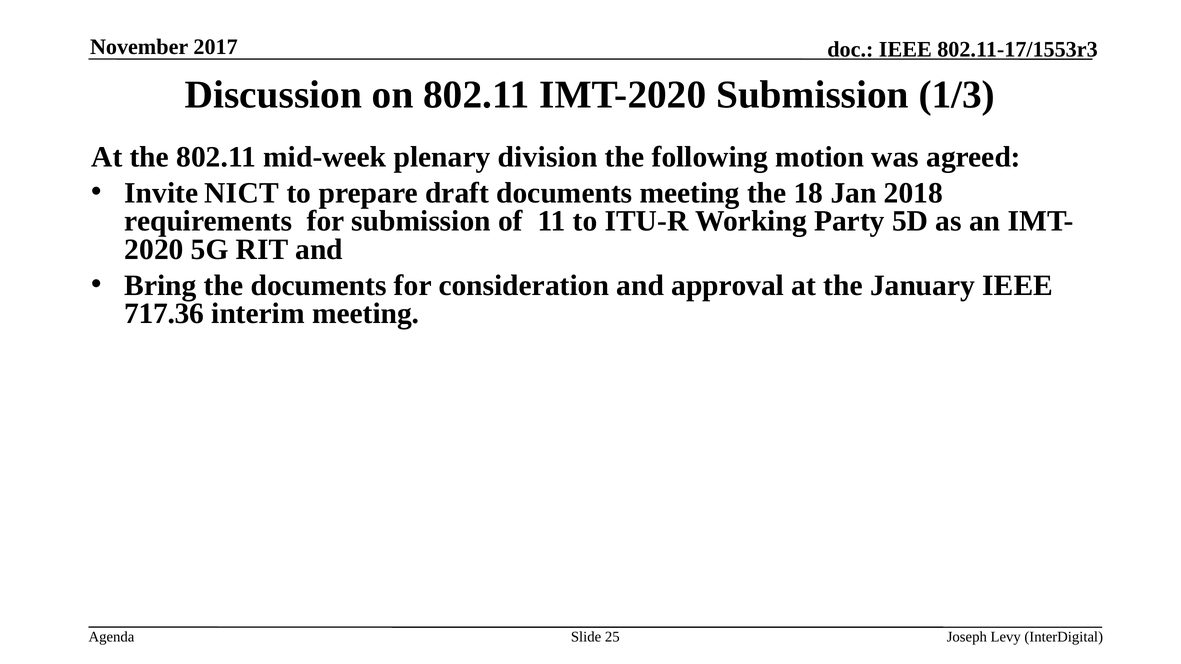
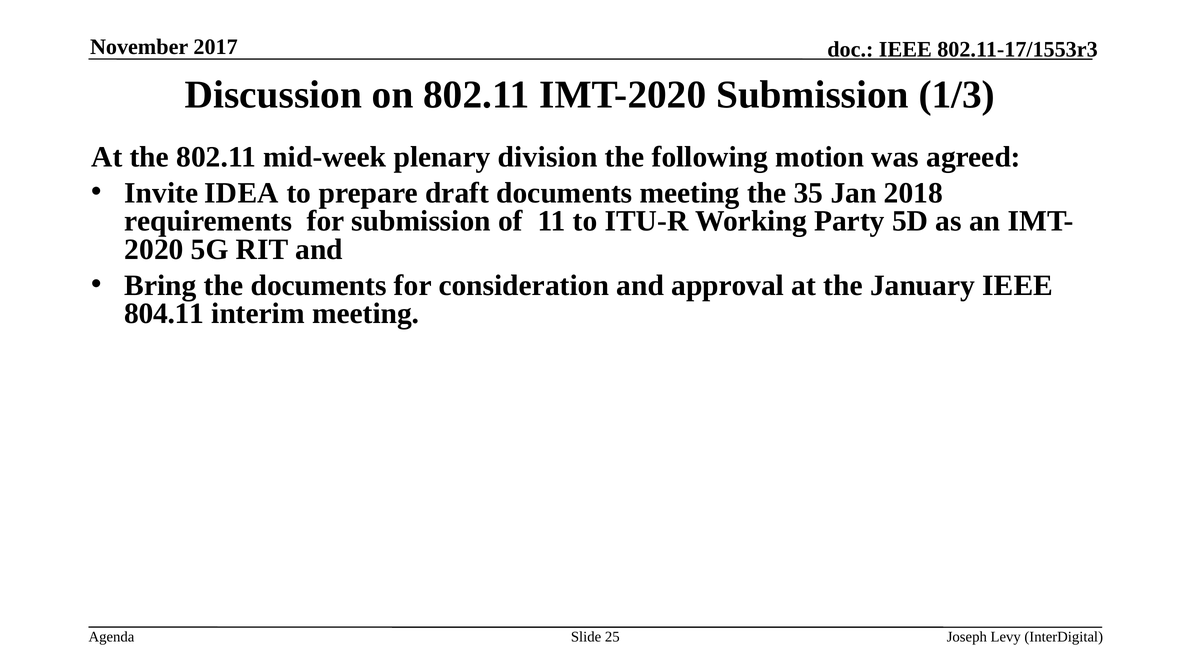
NICT: NICT -> IDEA
18: 18 -> 35
717.36: 717.36 -> 804.11
